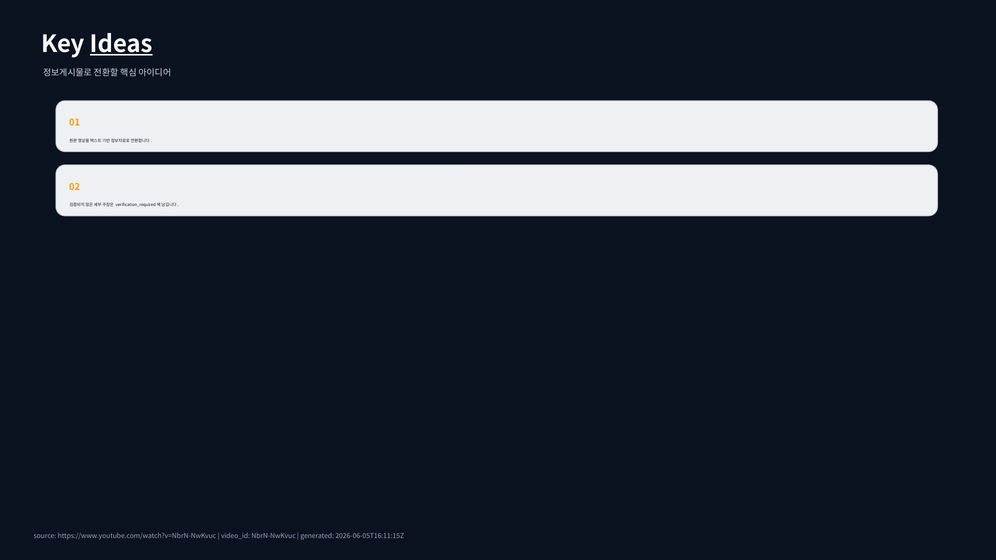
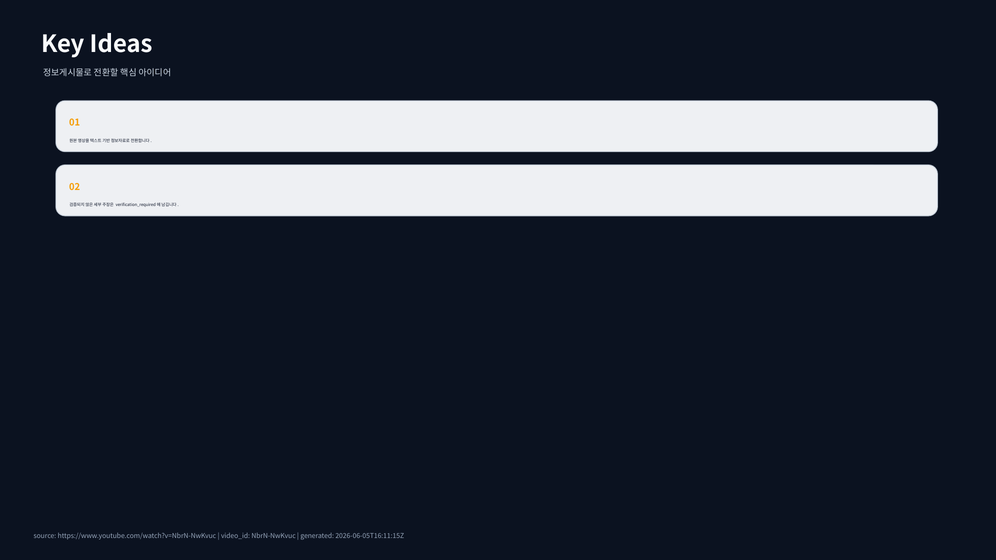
Ideas underline: present -> none
